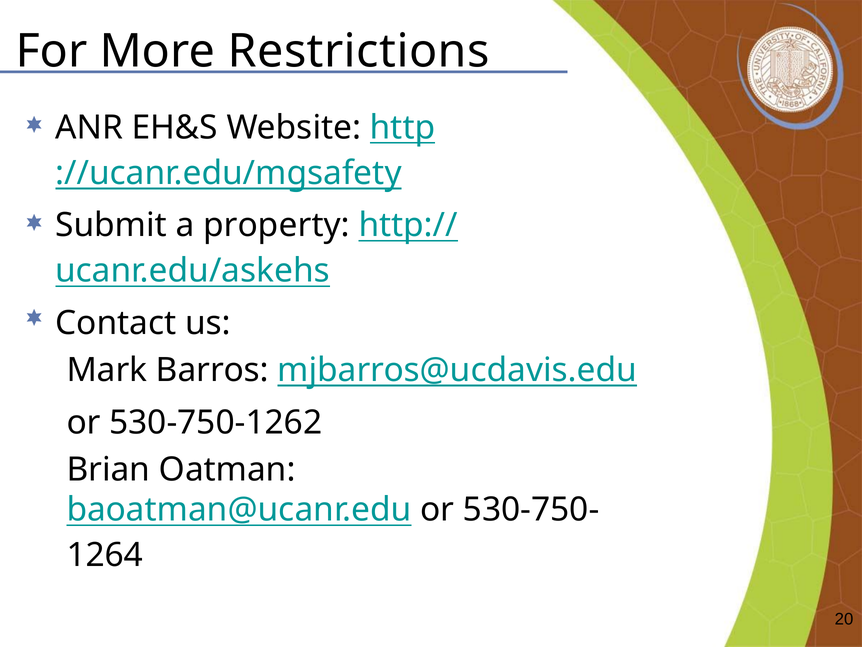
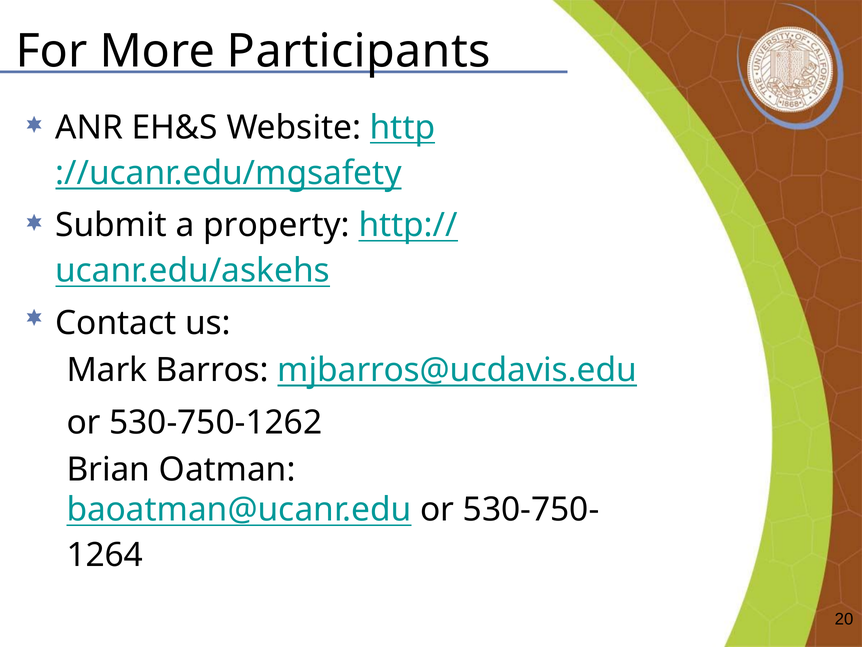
Restrictions: Restrictions -> Participants
